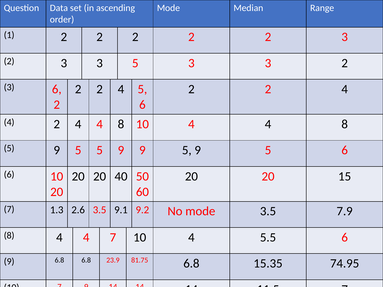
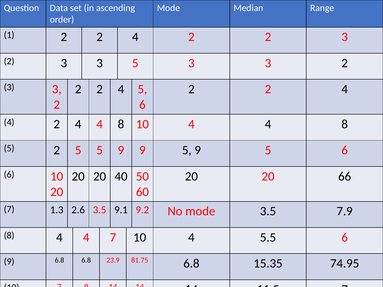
1 2 2 2: 2 -> 4
6 at (57, 89): 6 -> 3
9 at (57, 150): 9 -> 2
15: 15 -> 66
